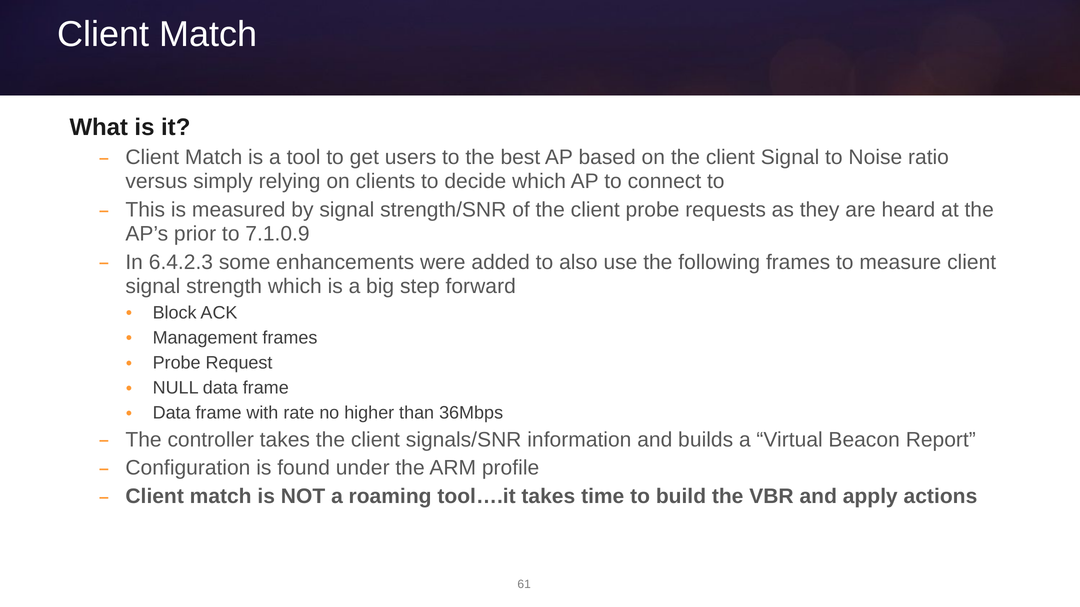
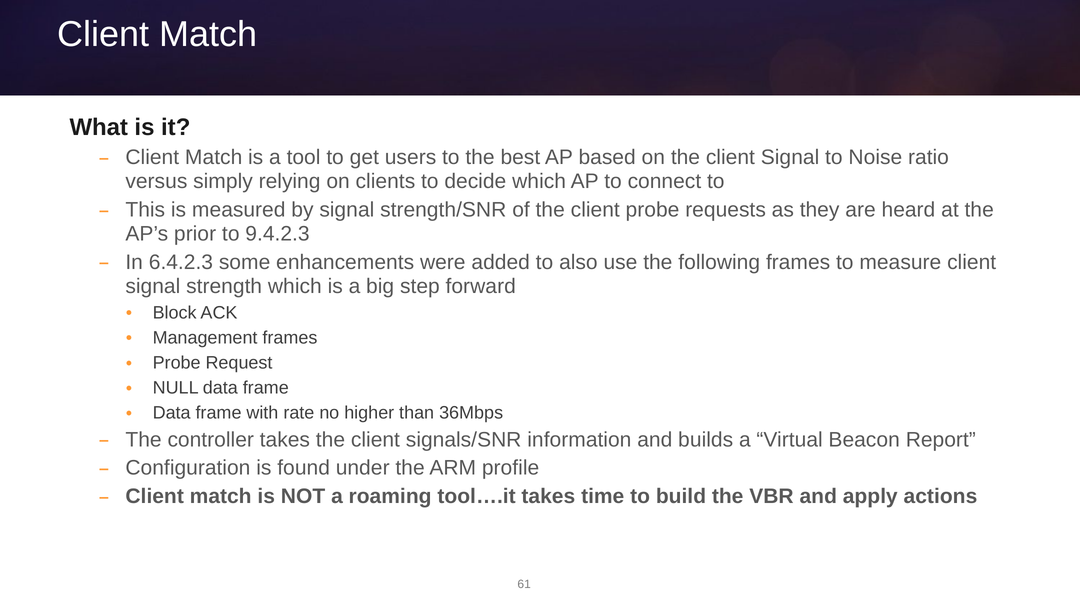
7.1.0.9: 7.1.0.9 -> 9.4.2.3
